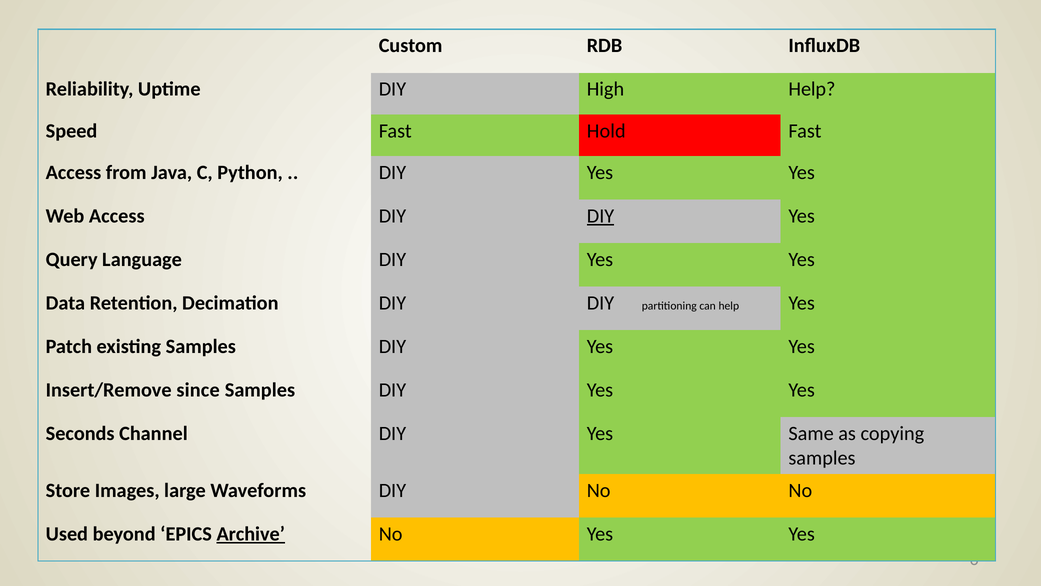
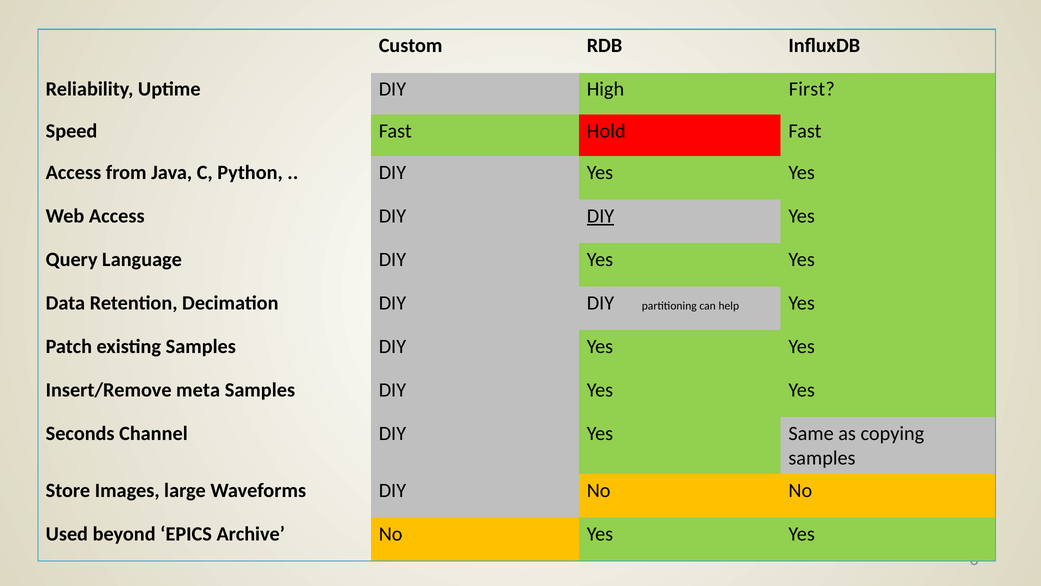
High Help: Help -> First
since: since -> meta
Archive underline: present -> none
